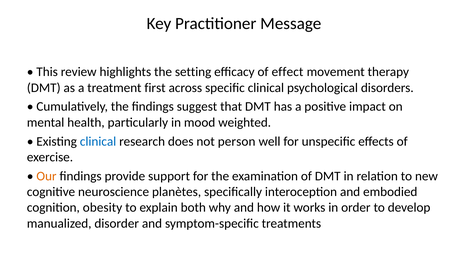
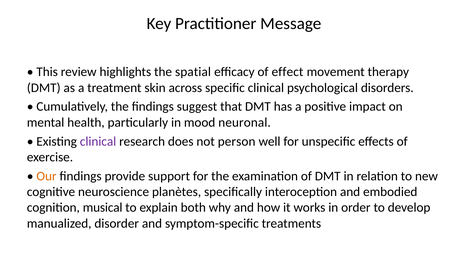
setting: setting -> spatial
first: first -> skin
weighted: weighted -> neuronal
clinical at (98, 141) colour: blue -> purple
obesity: obesity -> musical
